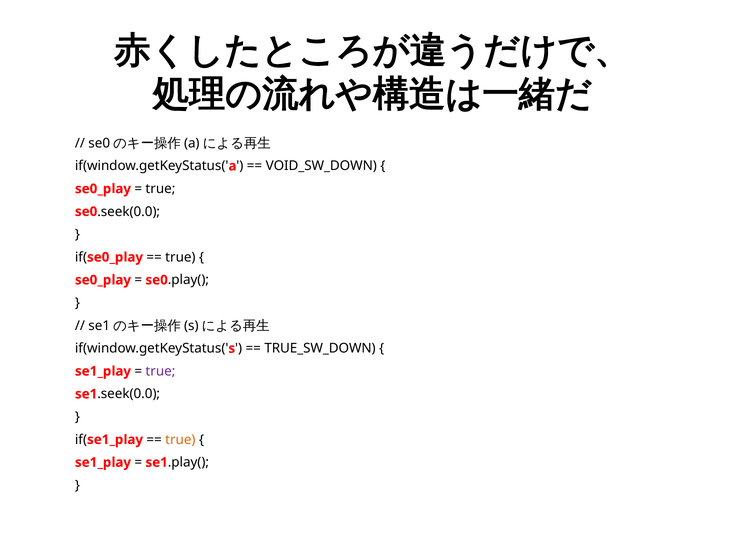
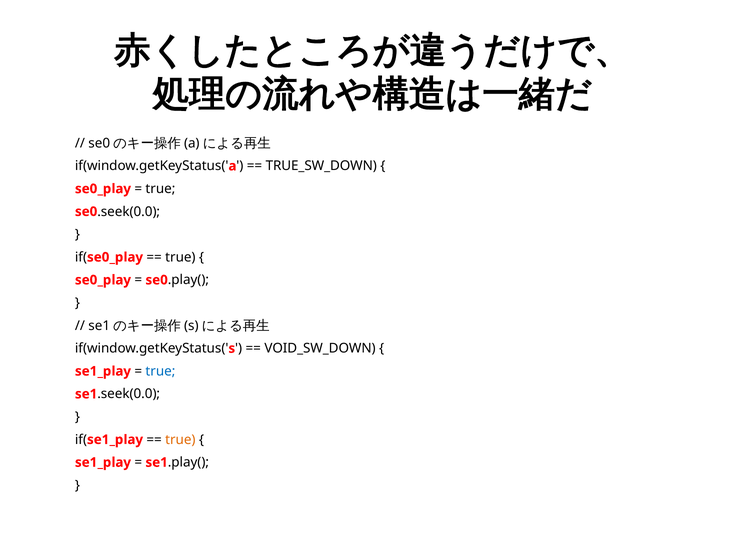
VOID_SW_DOWN: VOID_SW_DOWN -> TRUE_SW_DOWN
TRUE_SW_DOWN: TRUE_SW_DOWN -> VOID_SW_DOWN
true at (160, 371) colour: purple -> blue
